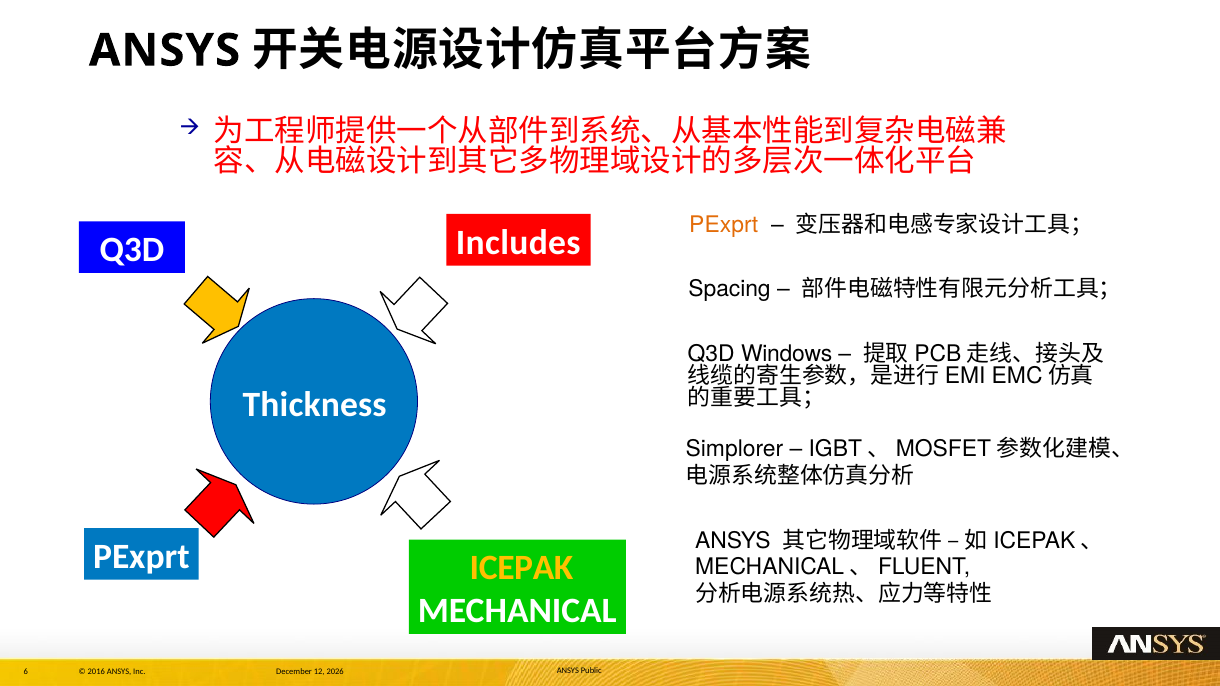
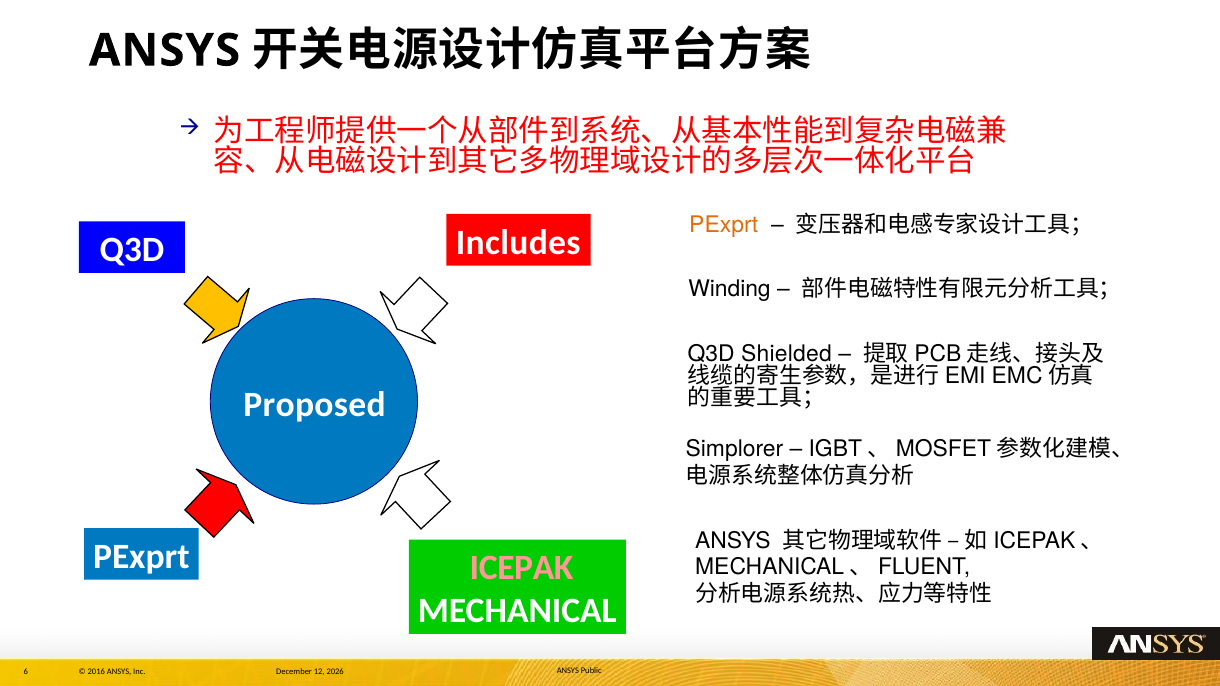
Spacing: Spacing -> Winding
Windows: Windows -> Shielded
Thickness: Thickness -> Proposed
ICEPAK colour: yellow -> pink
